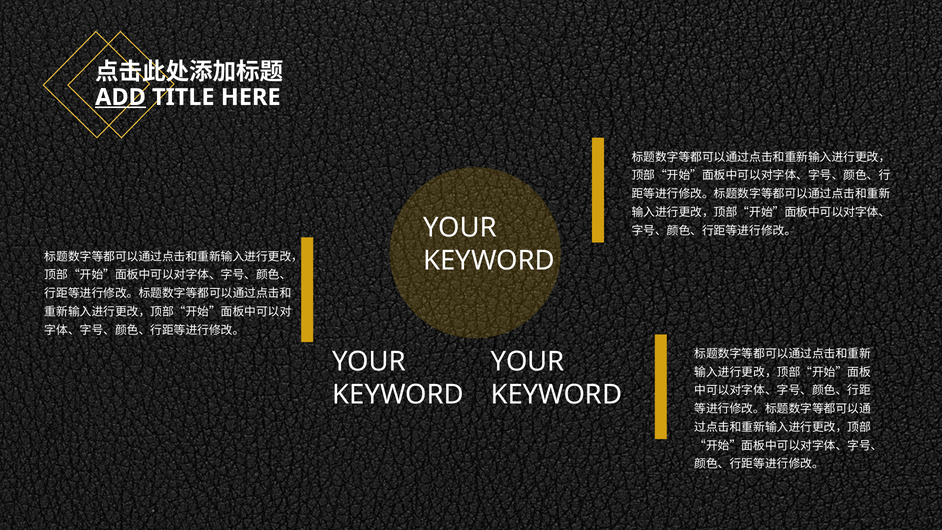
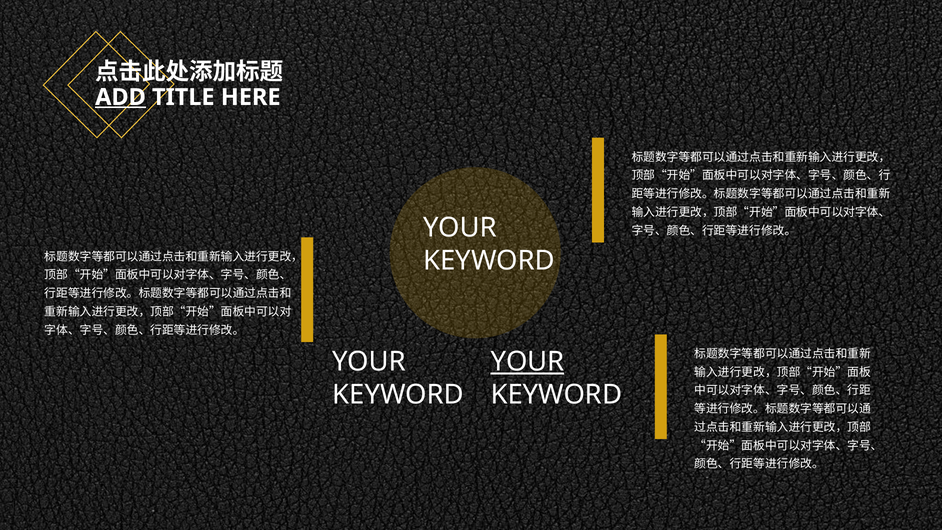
YOUR at (528, 362) underline: none -> present
